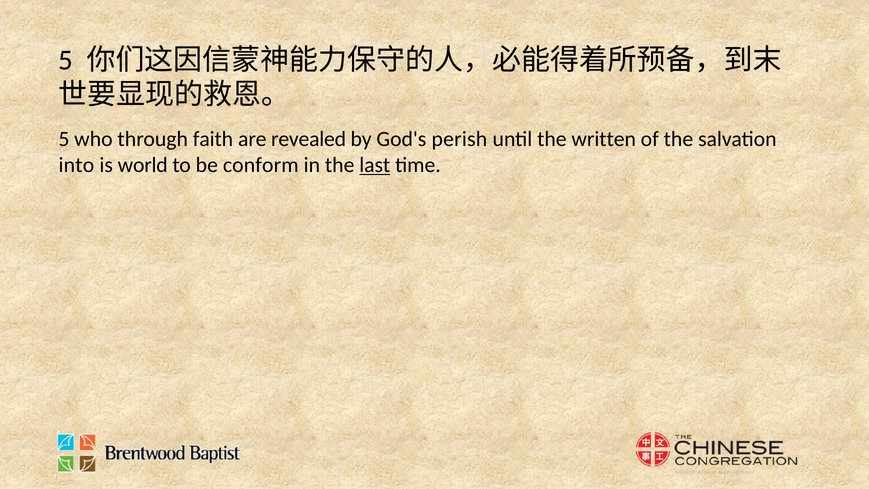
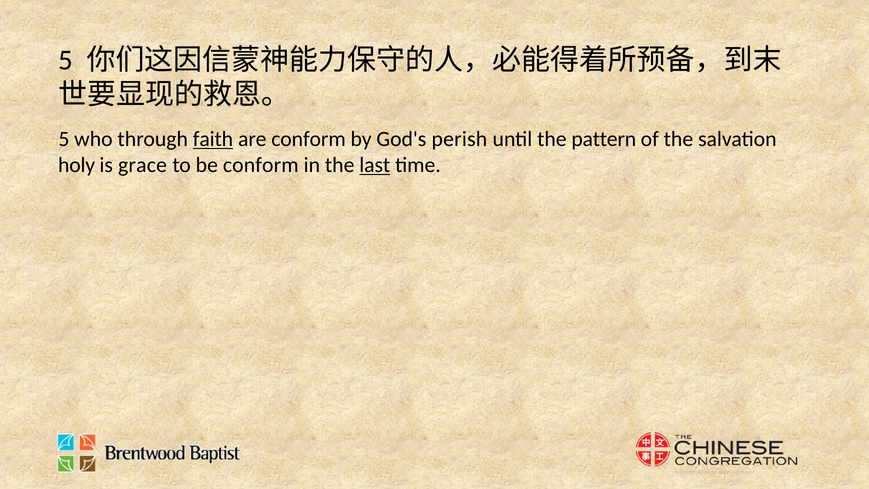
faith underline: none -> present
are revealed: revealed -> conform
written: written -> pattern
into: into -> holy
world: world -> grace
